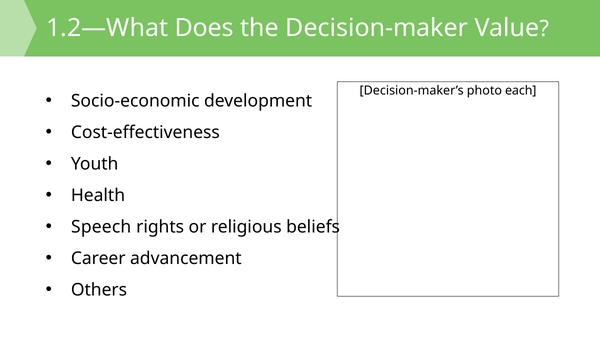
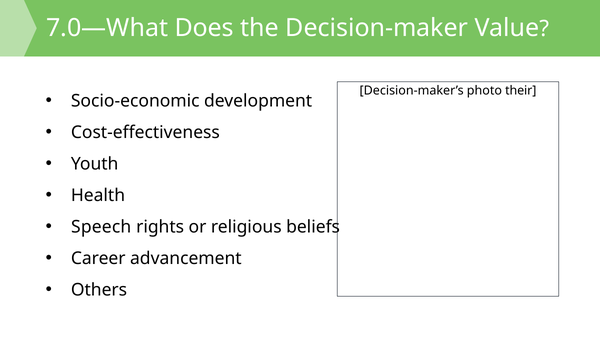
1.2—What: 1.2—What -> 7.0—What
each: each -> their
